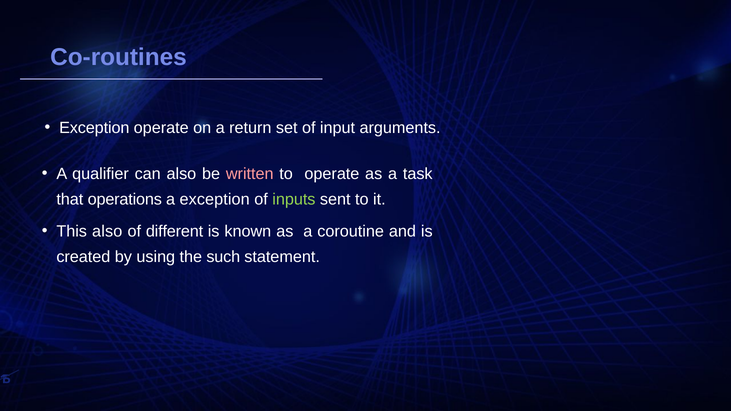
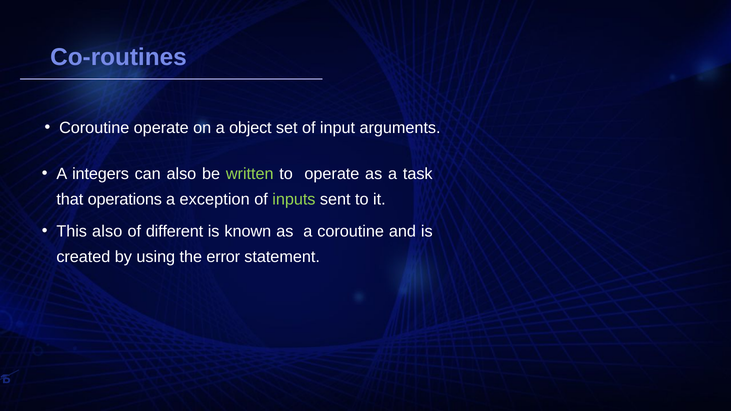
Exception at (94, 128): Exception -> Coroutine
return: return -> object
qualifier: qualifier -> integers
written colour: pink -> light green
such: such -> error
